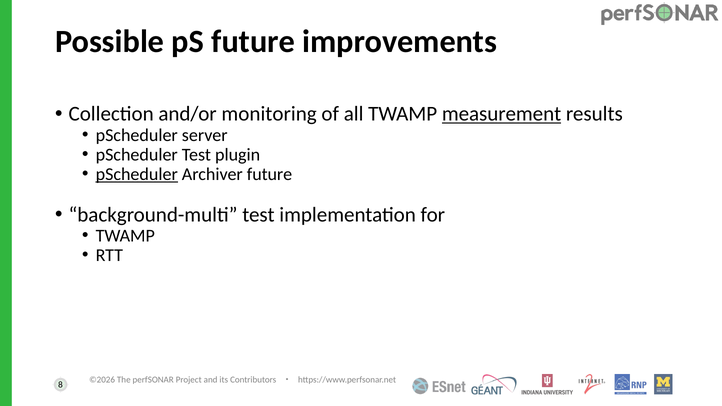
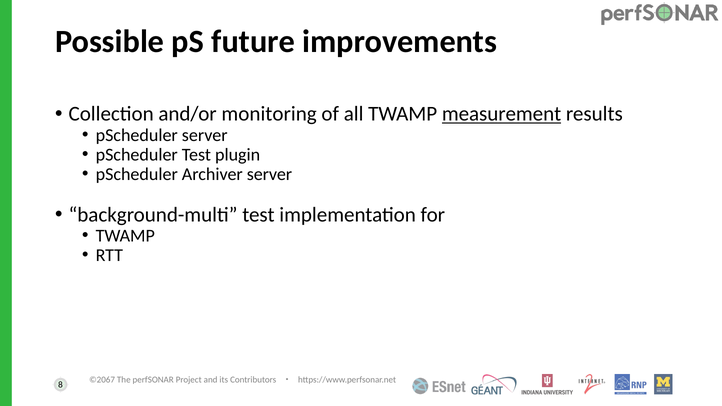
pScheduler at (137, 174) underline: present -> none
Archiver future: future -> server
©2026: ©2026 -> ©2067
